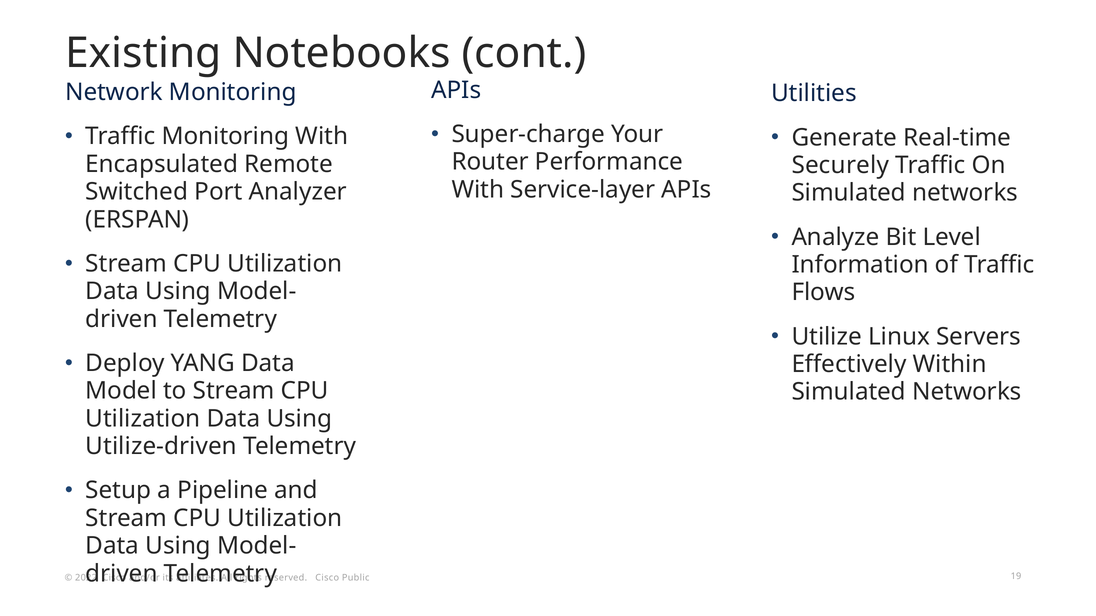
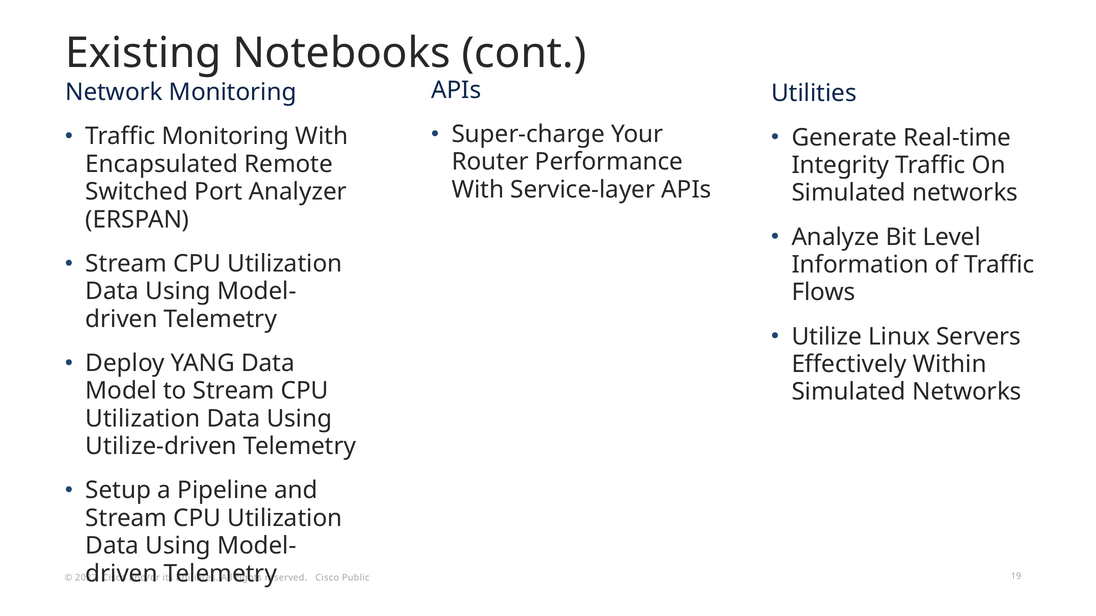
Securely: Securely -> Integrity
